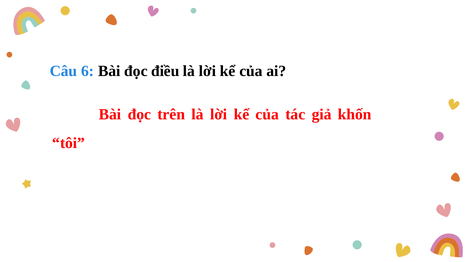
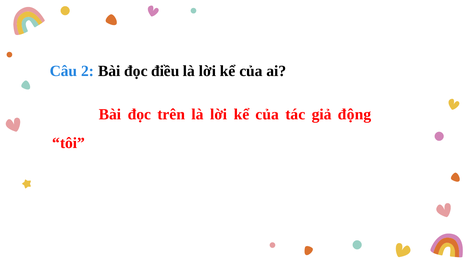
6: 6 -> 2
khốn: khốn -> động
